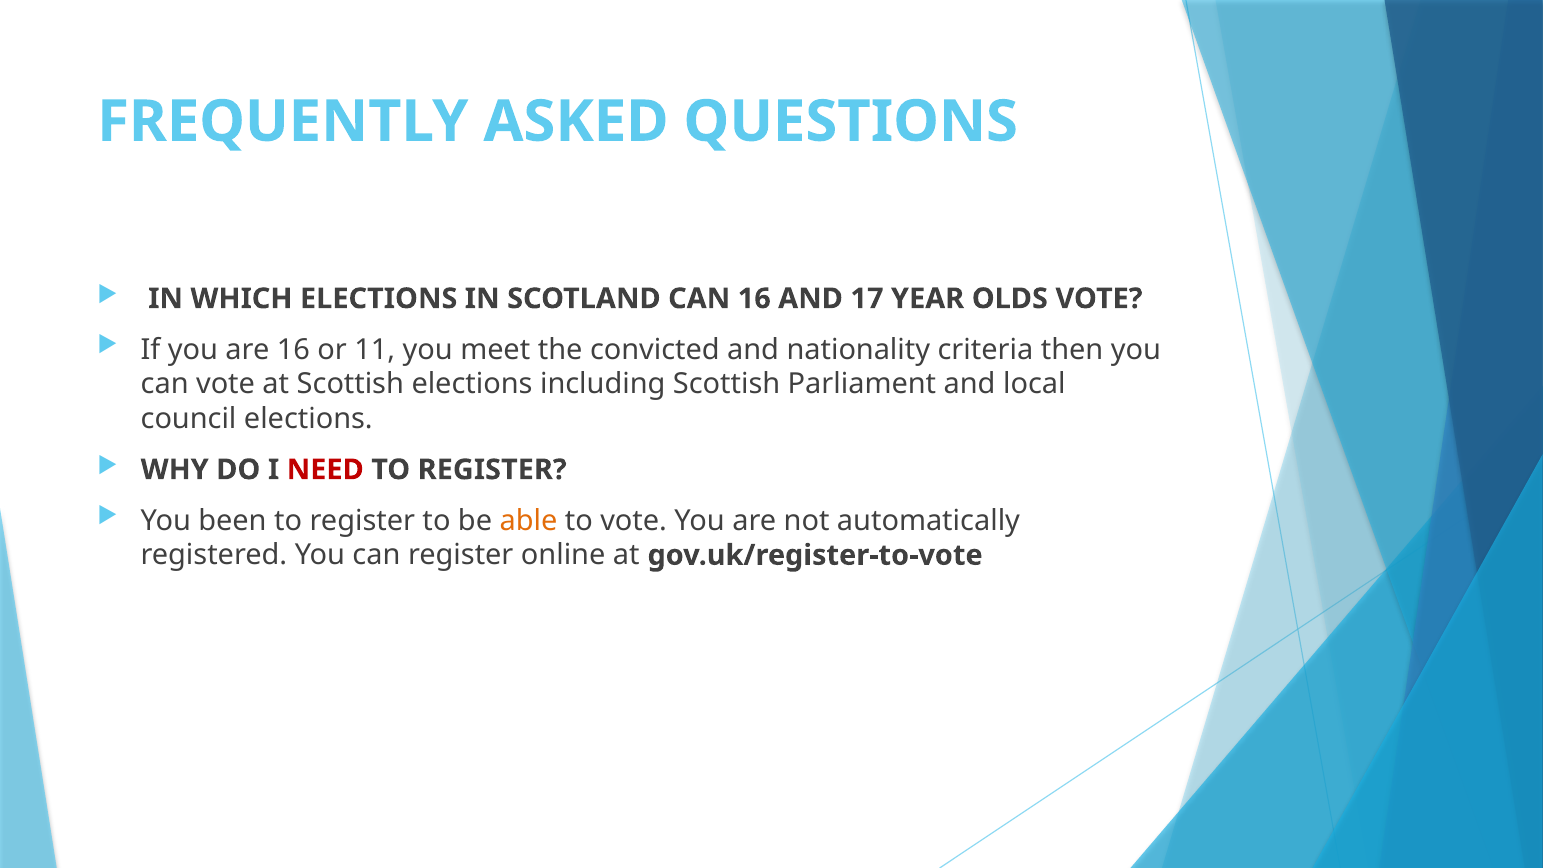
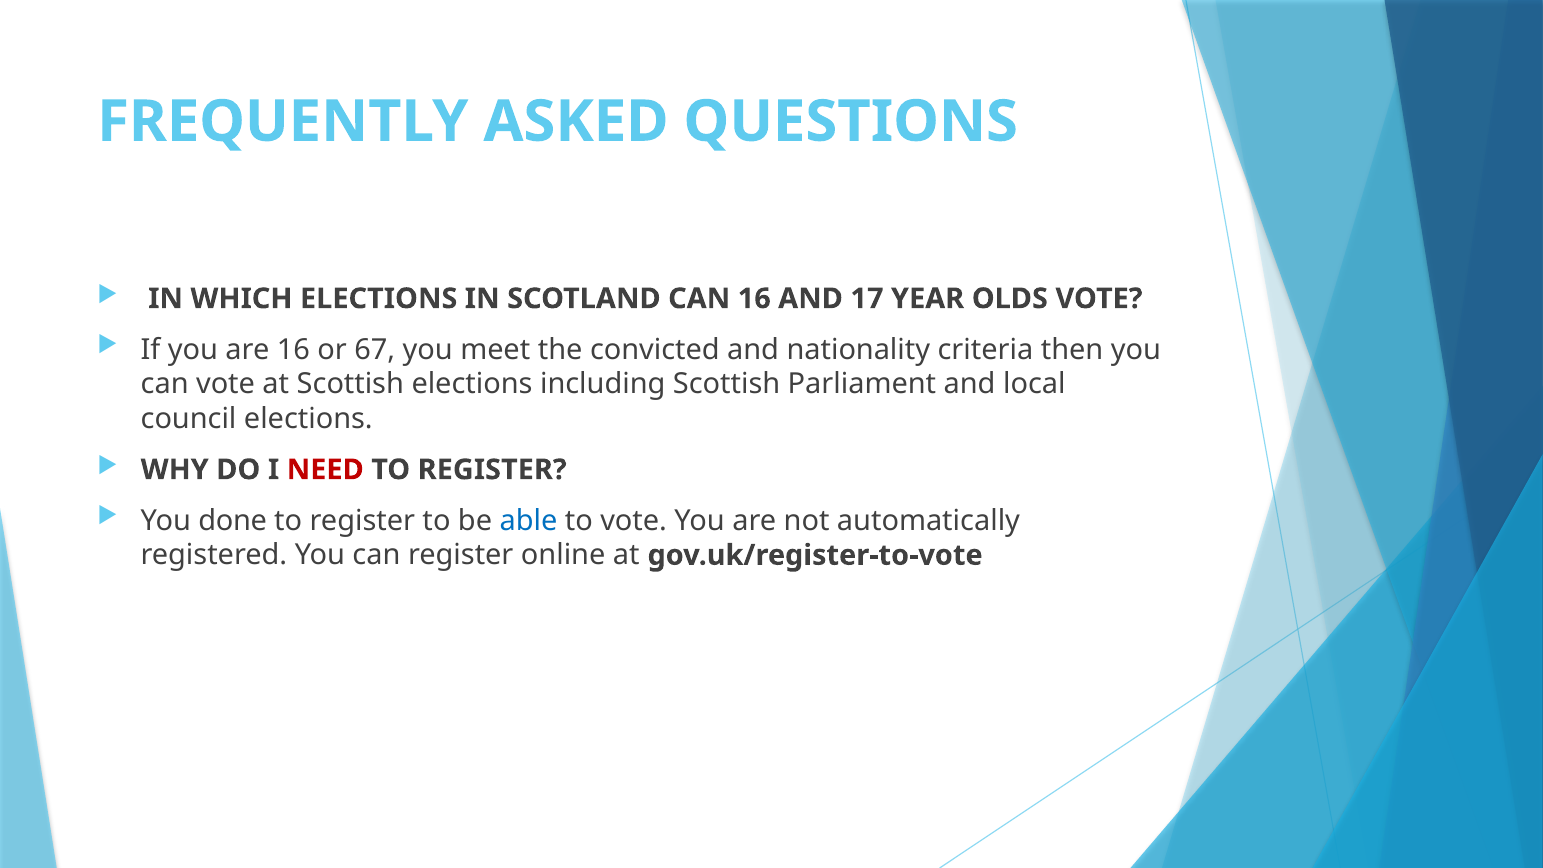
11: 11 -> 67
been: been -> done
able colour: orange -> blue
